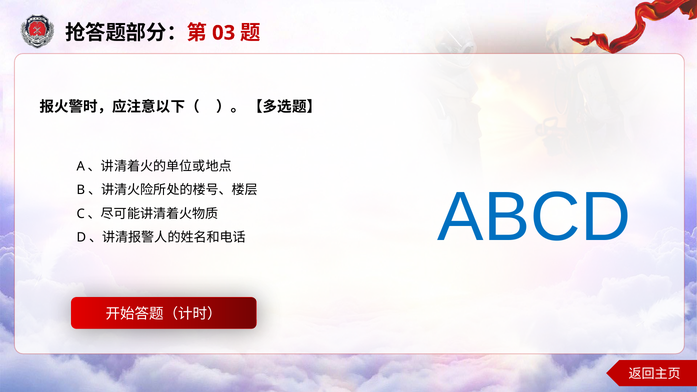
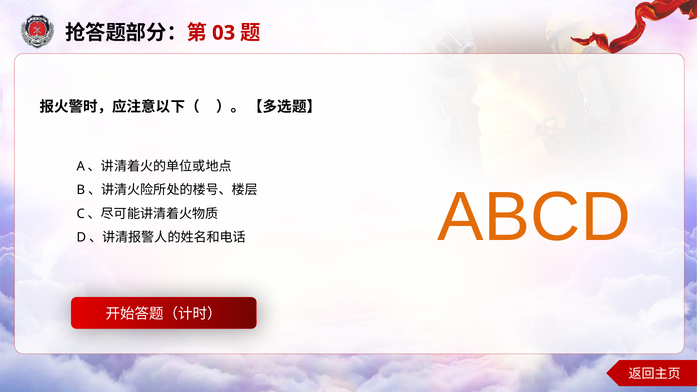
ABCD colour: blue -> orange
